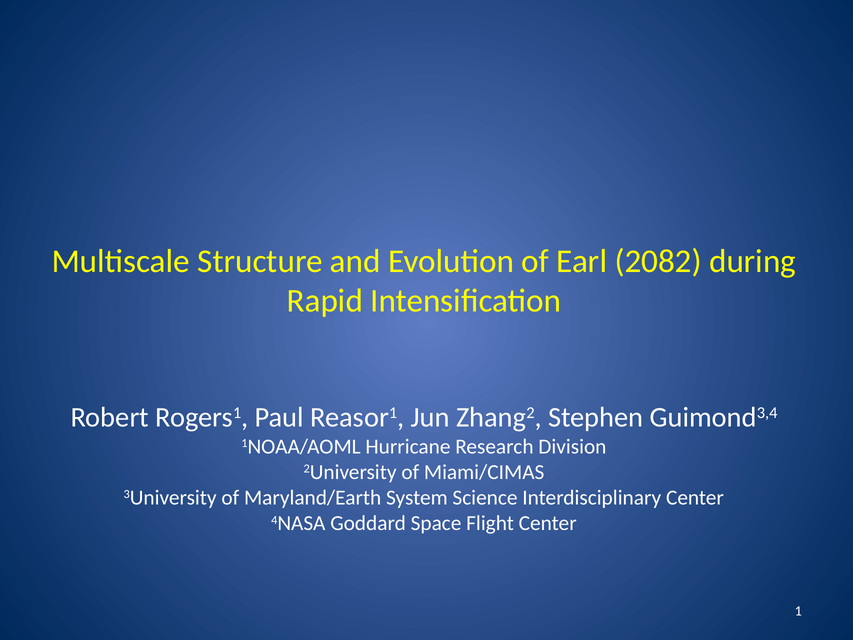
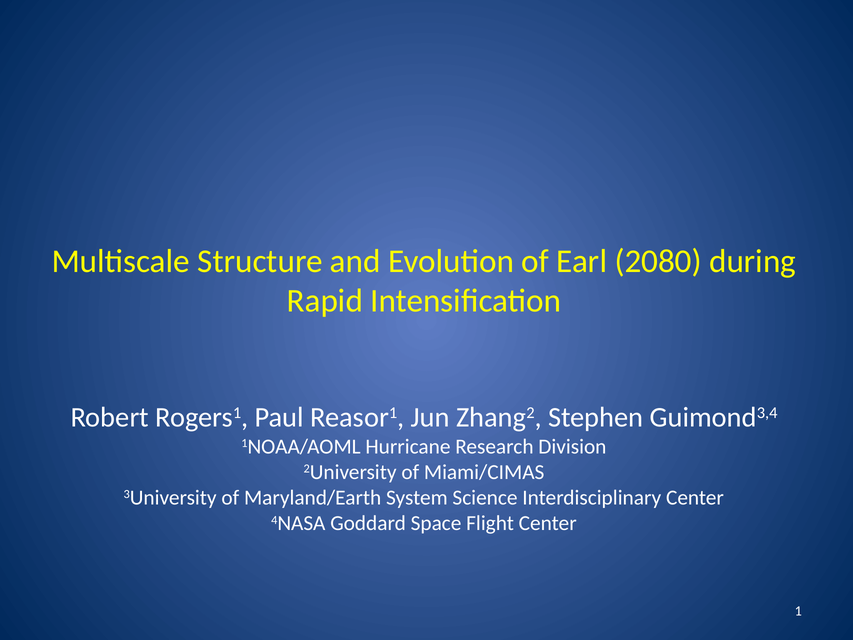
2082: 2082 -> 2080
